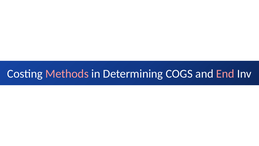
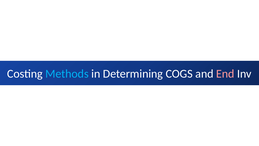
Methods colour: pink -> light blue
